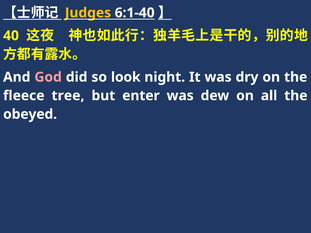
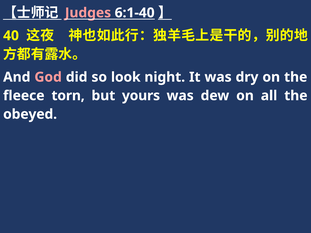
Judges colour: yellow -> pink
tree: tree -> torn
enter: enter -> yours
